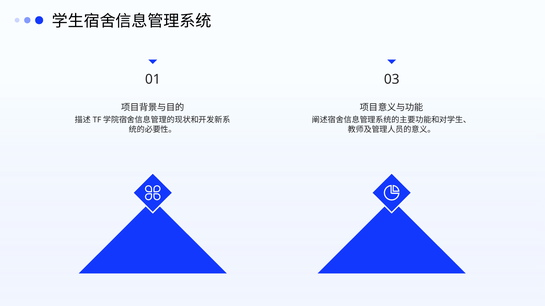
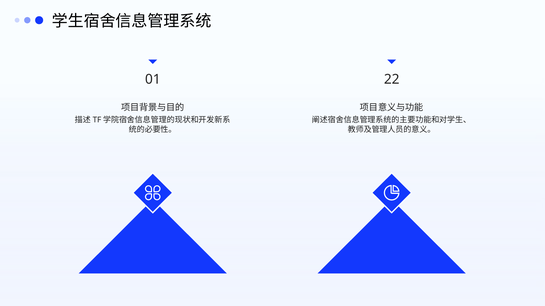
03: 03 -> 22
